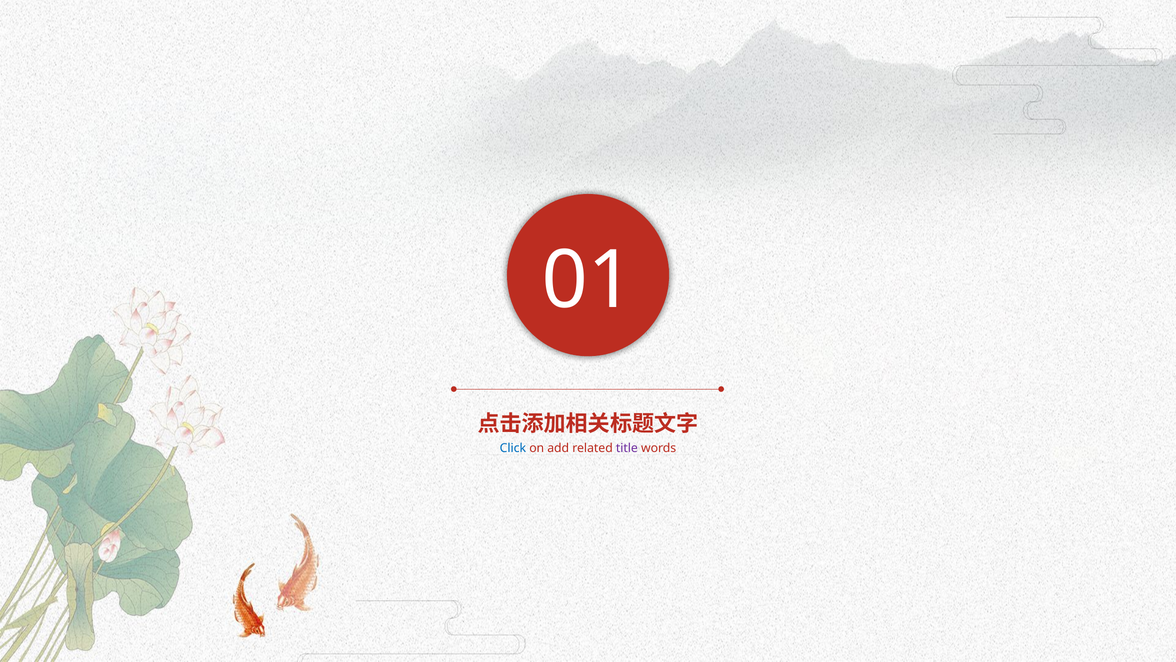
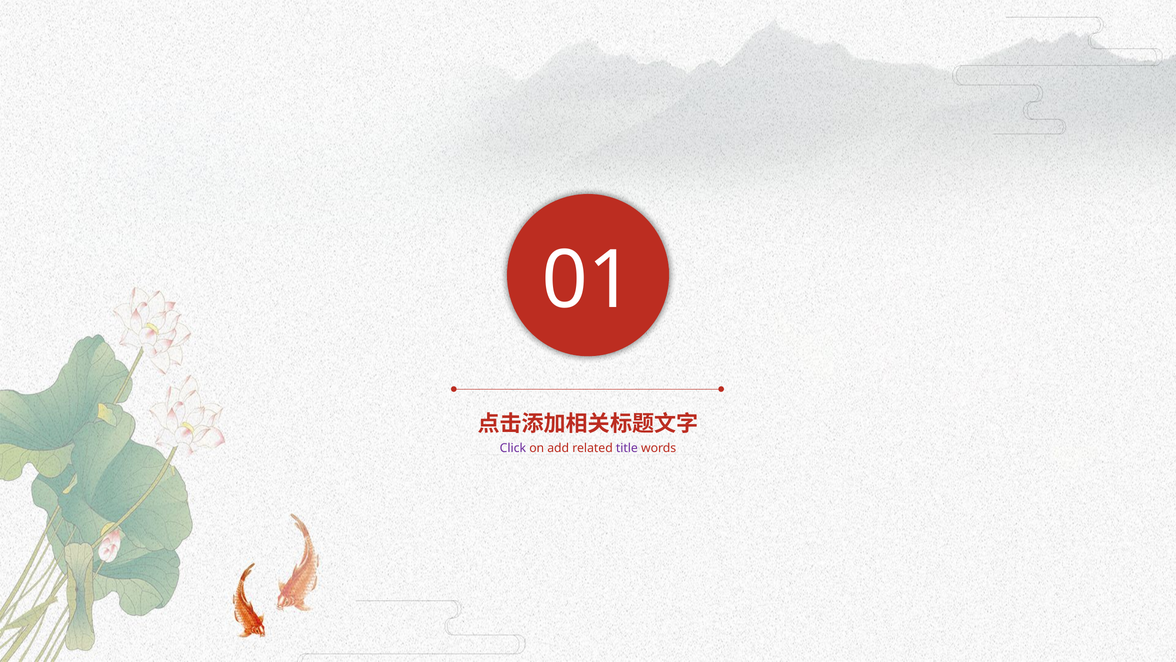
Click colour: blue -> purple
